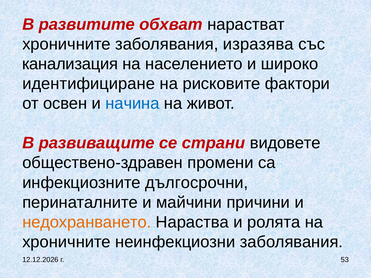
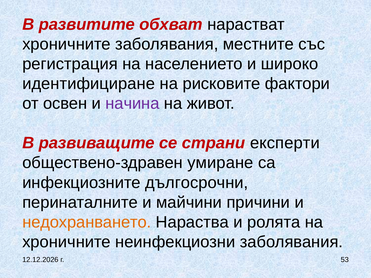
изразява: изразява -> местните
канализация: канализация -> регистрация
начина colour: blue -> purple
видовете: видовете -> експерти
промени: промени -> умиране
